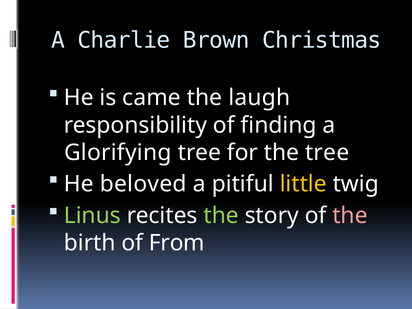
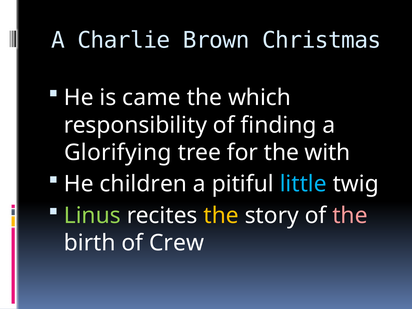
laugh: laugh -> which
the tree: tree -> with
beloved: beloved -> children
little colour: yellow -> light blue
the at (221, 215) colour: light green -> yellow
From: From -> Crew
